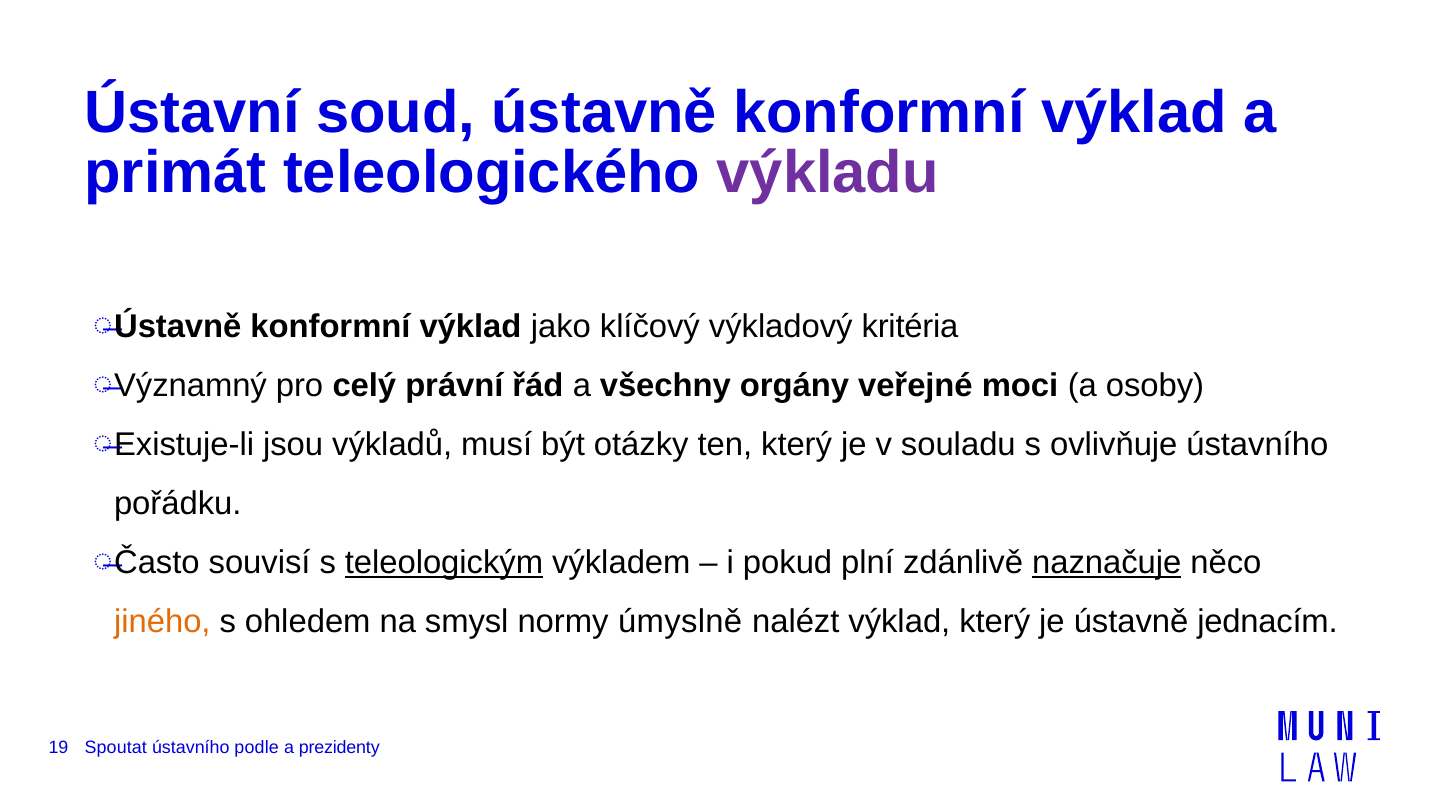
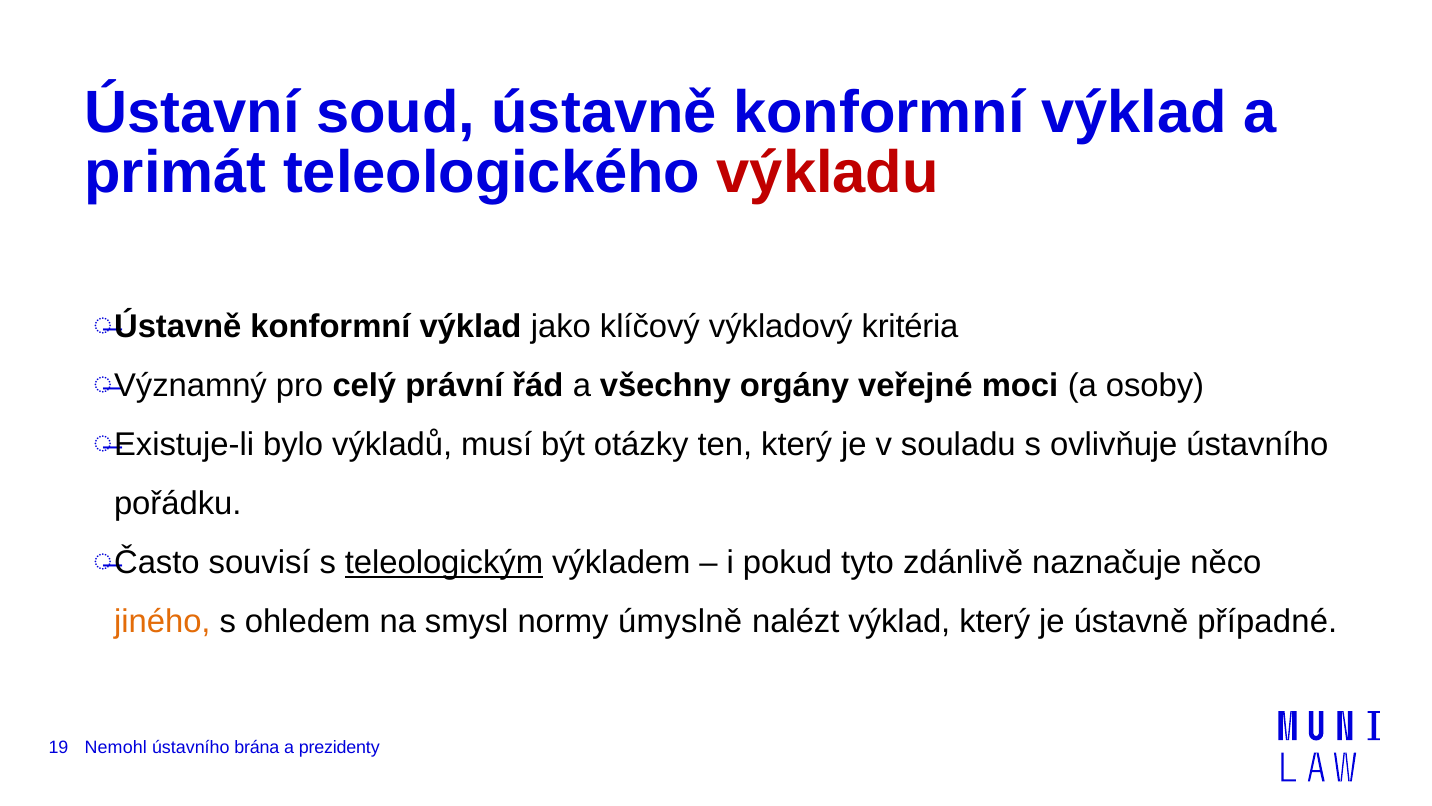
výkladu colour: purple -> red
jsou: jsou -> bylo
plní: plní -> tyto
naznačuje underline: present -> none
jednacím: jednacím -> případné
Spoutat: Spoutat -> Nemohl
podle: podle -> brána
